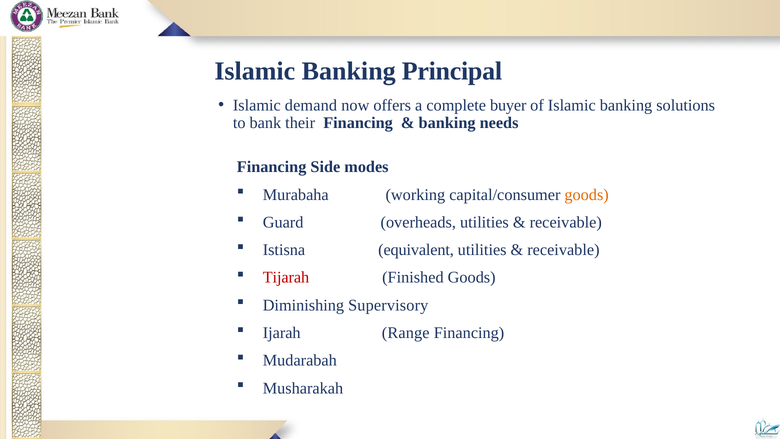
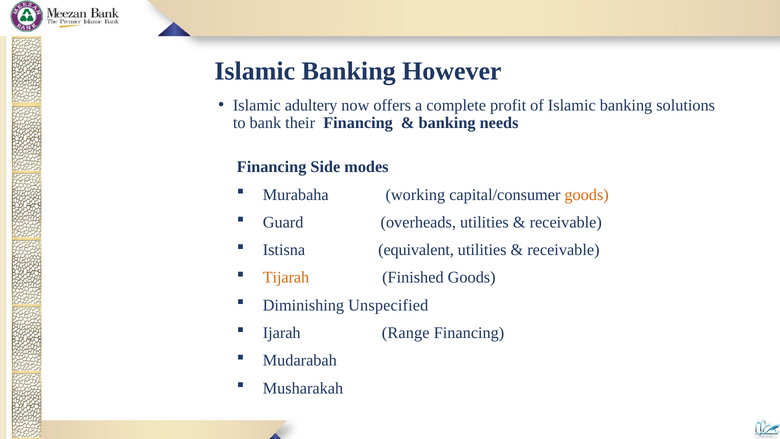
Principal: Principal -> However
demand: demand -> adultery
buyer: buyer -> profit
Tijarah colour: red -> orange
Supervisory: Supervisory -> Unspecified
